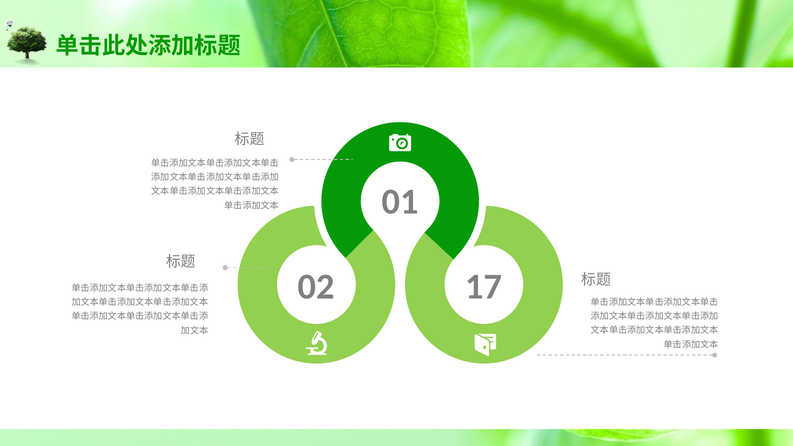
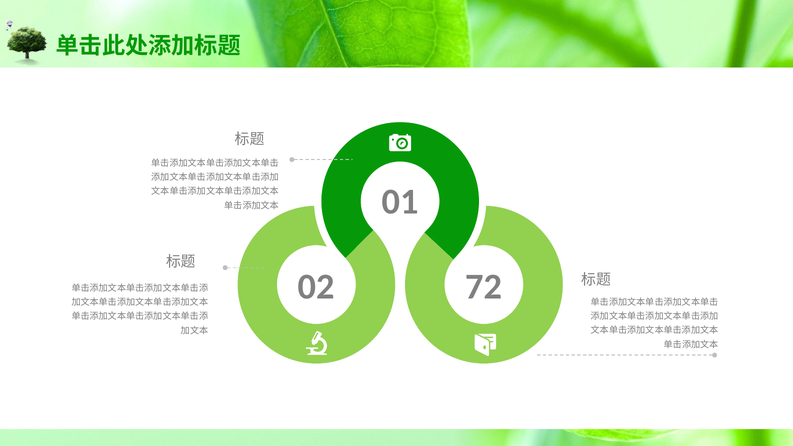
17: 17 -> 72
